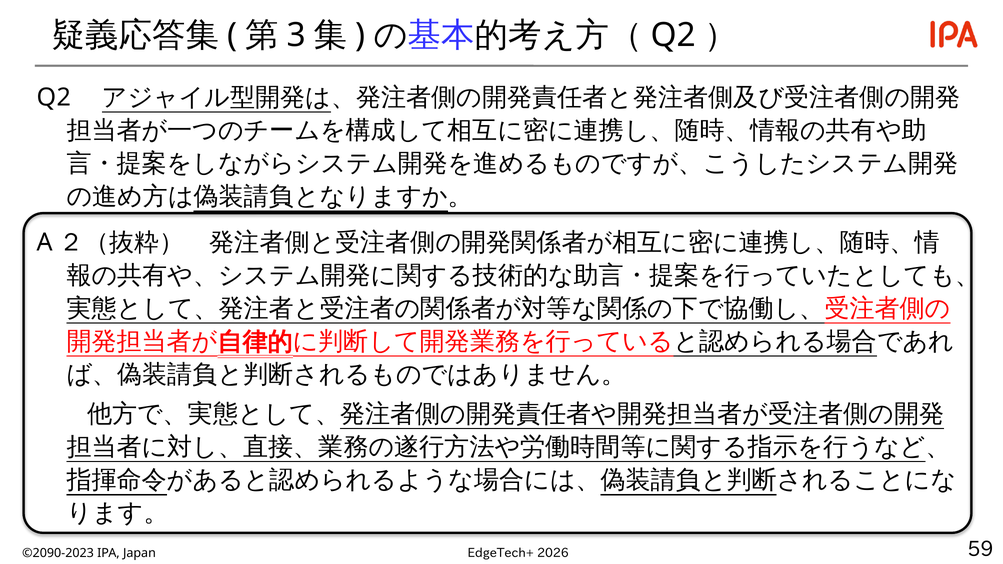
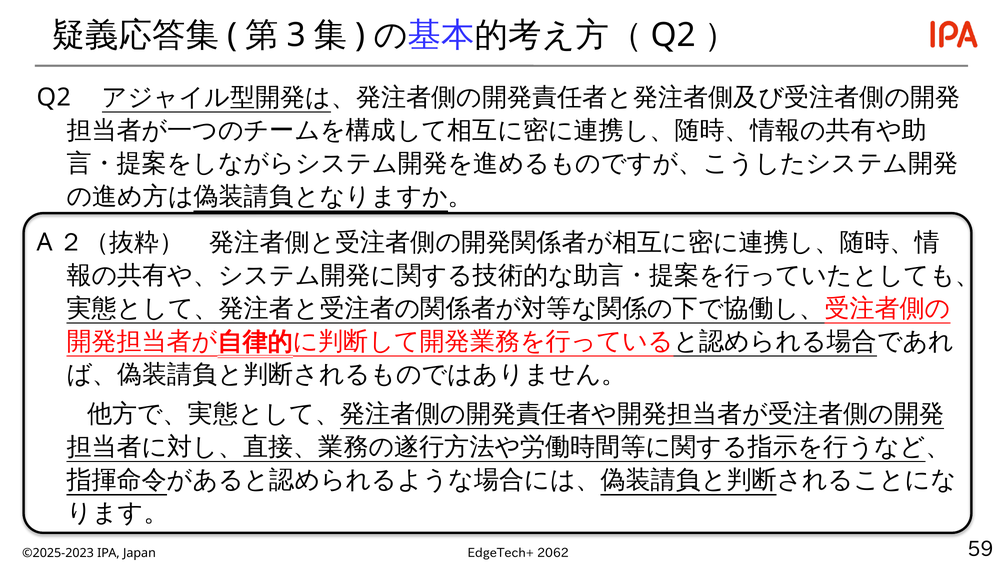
2026: 2026 -> 2062
©2090-2023: ©2090-2023 -> ©2025-2023
